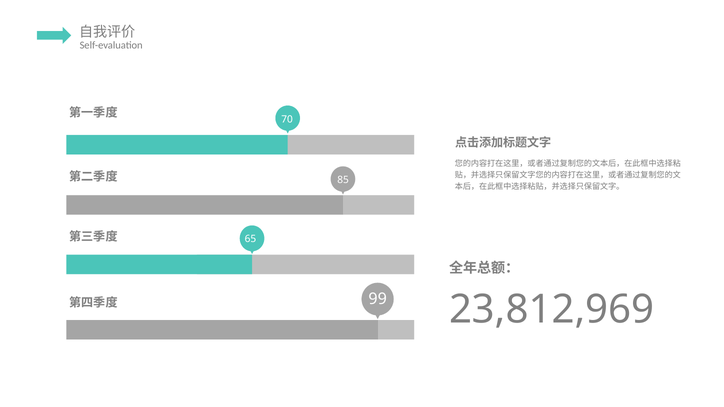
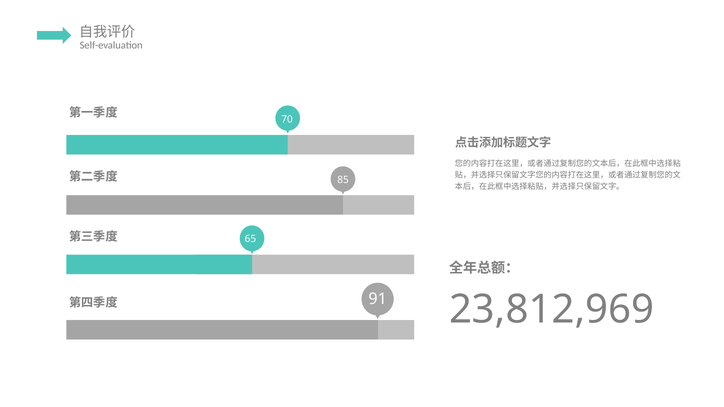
99: 99 -> 91
